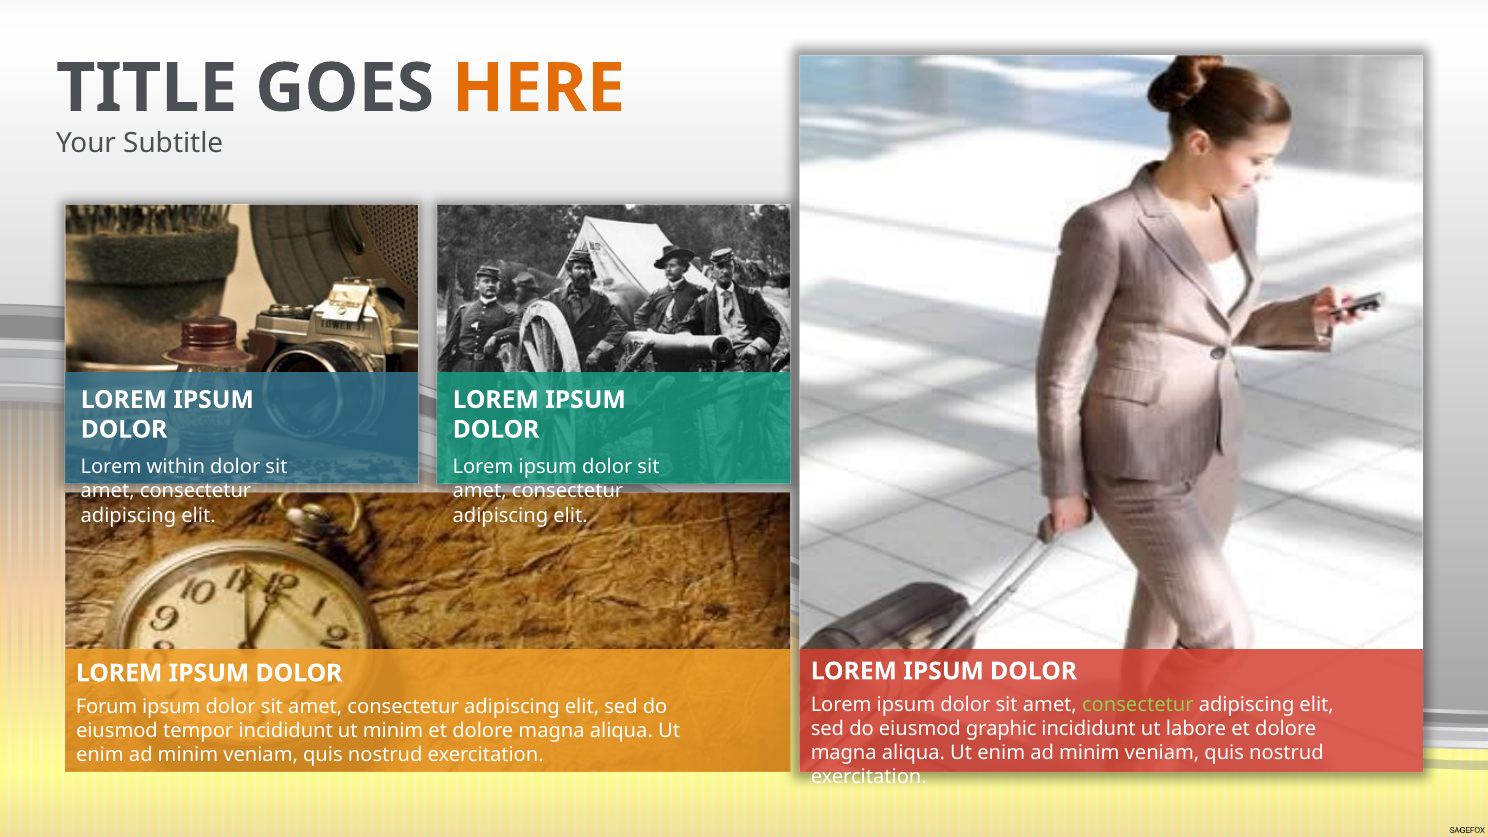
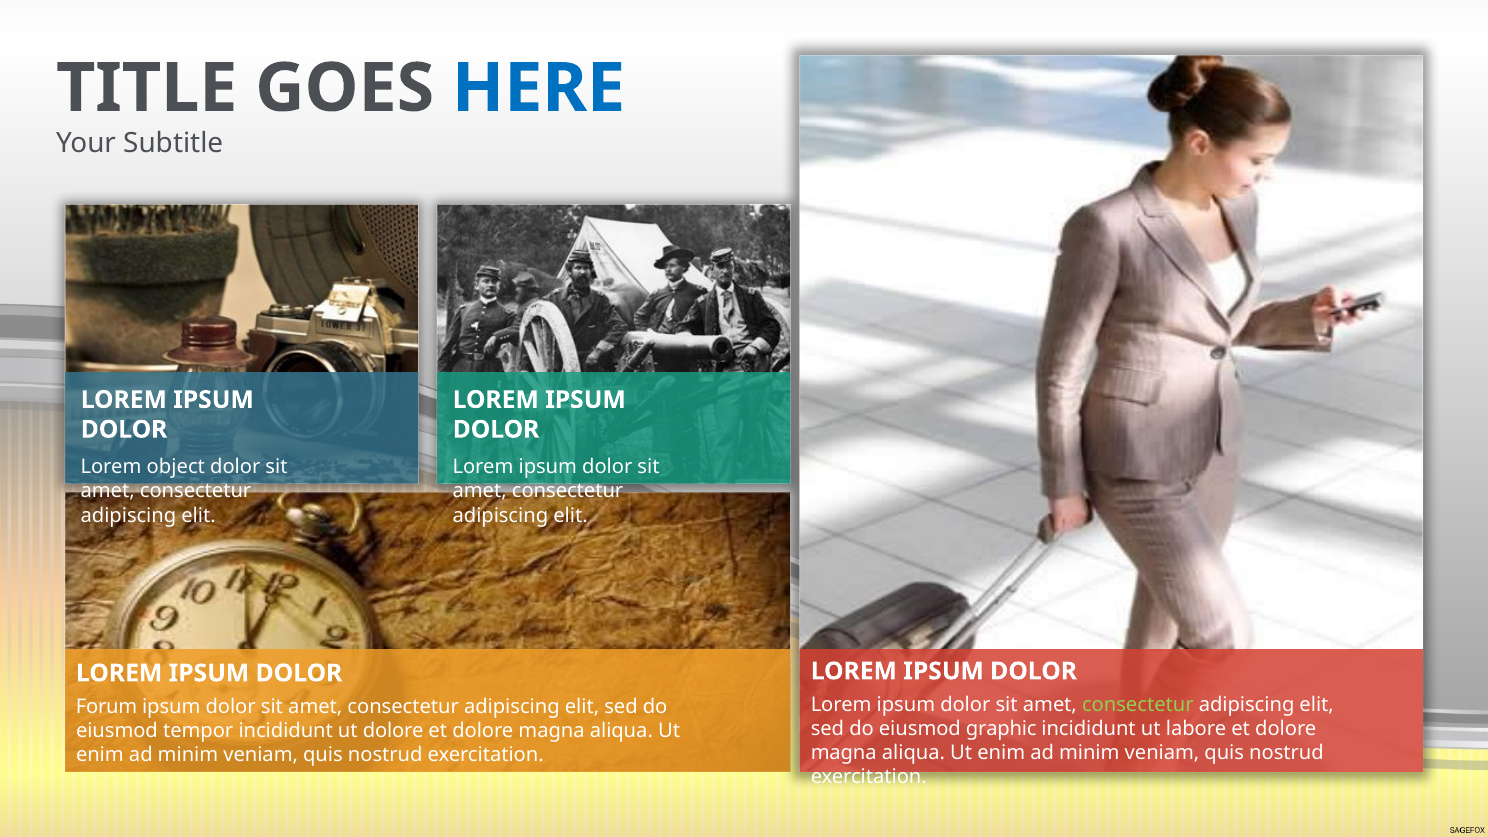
HERE colour: orange -> blue
within: within -> object
ut minim: minim -> dolore
